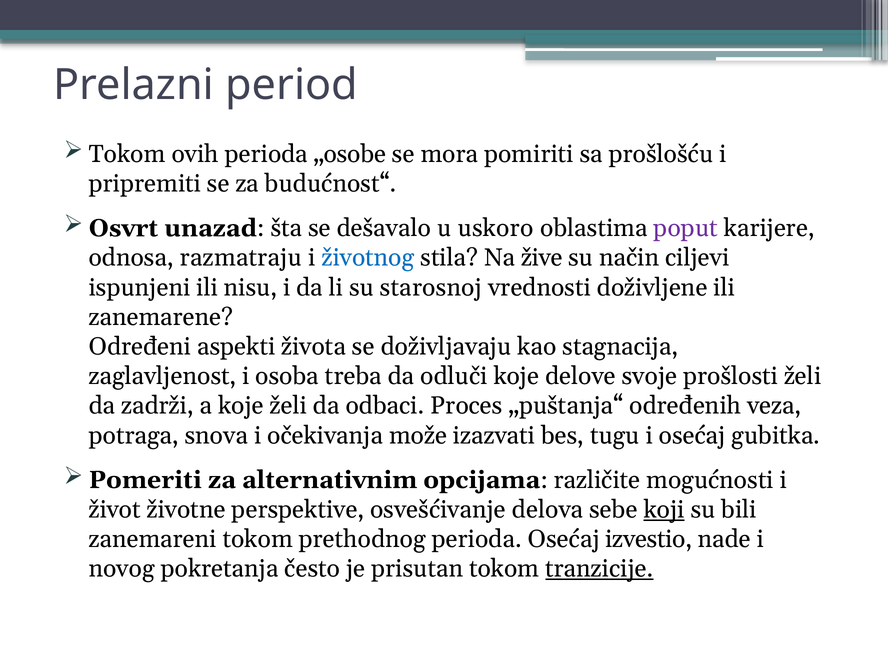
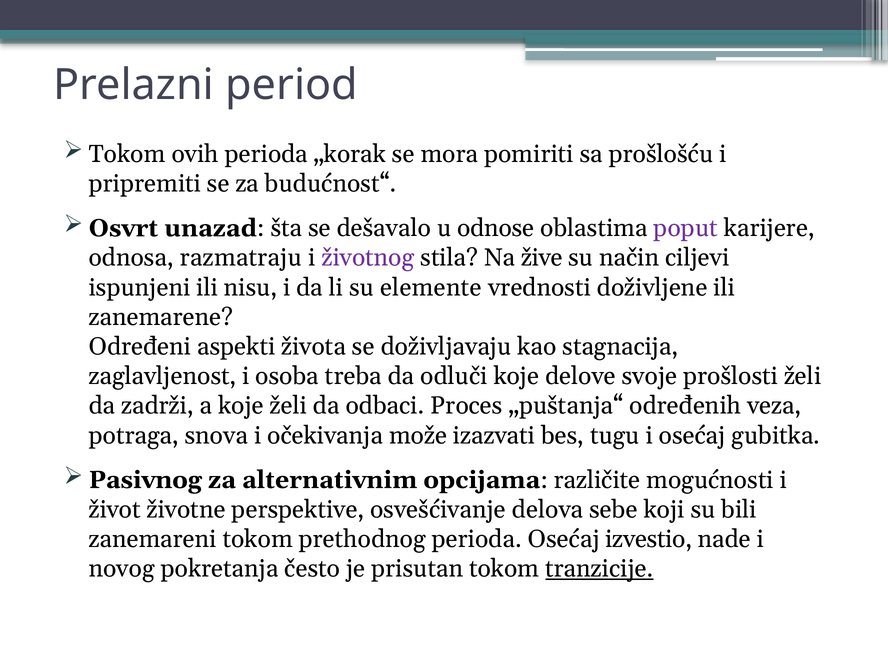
„osobe: „osobe -> „korak
uskoro: uskoro -> odnose
životnog colour: blue -> purple
starosnoj: starosnoj -> elemente
Pomeriti: Pomeriti -> Pasivnog
koji underline: present -> none
